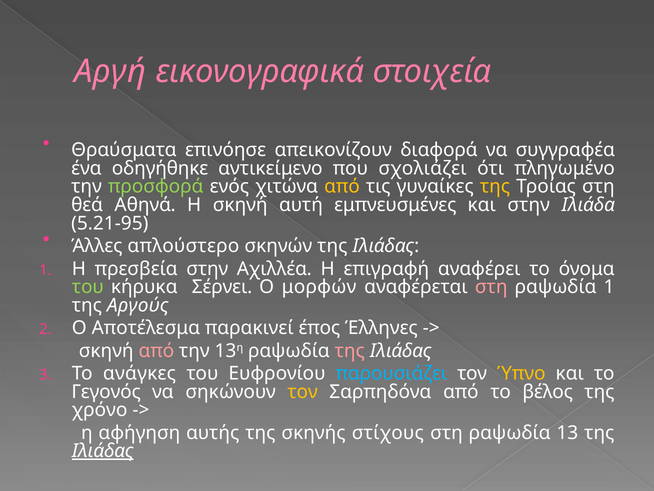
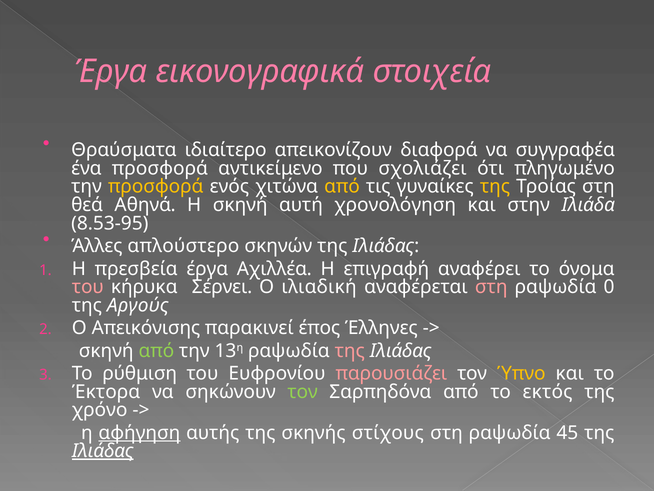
Αργή at (110, 71): Αργή -> Έργα
επινόησε: επινόησε -> ιδιαίτερο
ένα οδηγήθηκε: οδηγήθηκε -> προσφορά
προσφορά at (156, 187) colour: light green -> yellow
εμπνευσμένες: εμπνευσμένες -> χρονολόγηση
5.21-95: 5.21-95 -> 8.53-95
πρεσβεία στην: στην -> έργα
του at (88, 287) colour: light green -> pink
μορφών: μορφών -> ιλιαδική
ραψωδία 1: 1 -> 0
Αποτέλεσμα: Αποτέλεσμα -> Απεικόνισης
από at (156, 350) colour: pink -> light green
ανάγκες: ανάγκες -> ρύθμιση
παρουσιάζει colour: light blue -> pink
Γεγονός: Γεγονός -> Έκτορα
τον at (303, 391) colour: yellow -> light green
βέλος: βέλος -> εκτός
αφήγηση underline: none -> present
13: 13 -> 45
